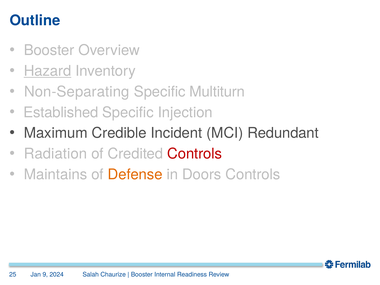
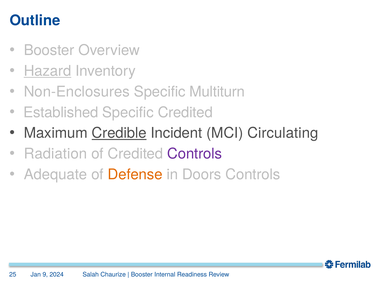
Non-Separating: Non-Separating -> Non-Enclosures
Specific Injection: Injection -> Credited
Credible underline: none -> present
Redundant: Redundant -> Circulating
Controls at (195, 154) colour: red -> purple
Maintains: Maintains -> Adequate
